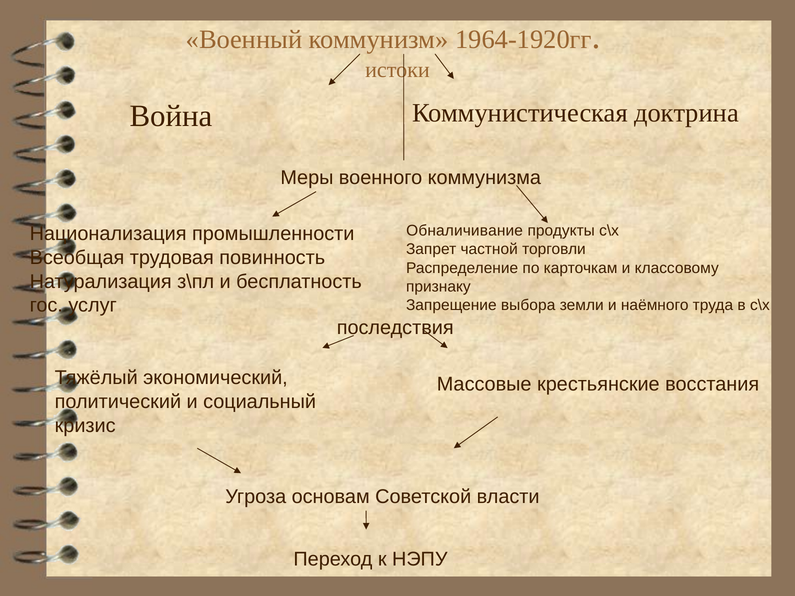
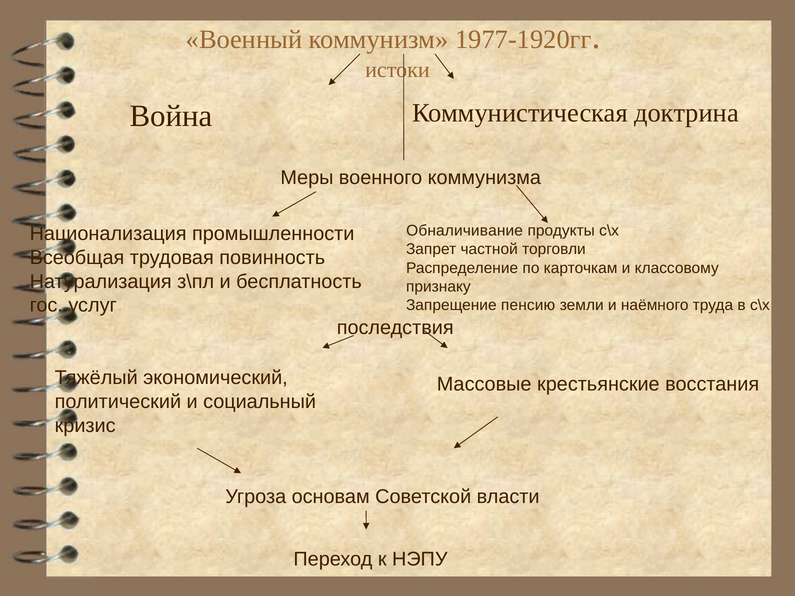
1964-1920гг: 1964-1920гг -> 1977-1920гг
выбора: выбора -> пенсию
